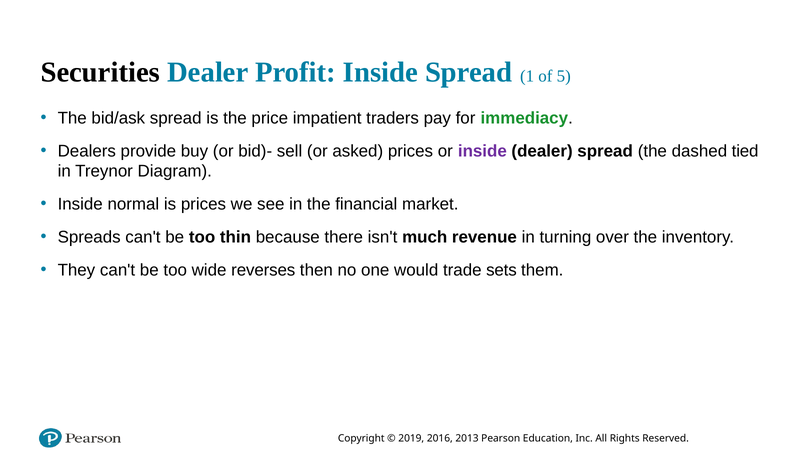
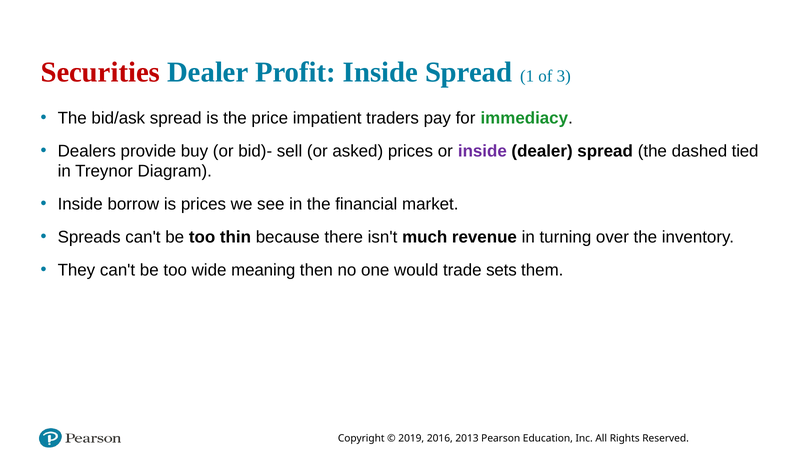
Securities colour: black -> red
5: 5 -> 3
normal: normal -> borrow
reverses: reverses -> meaning
